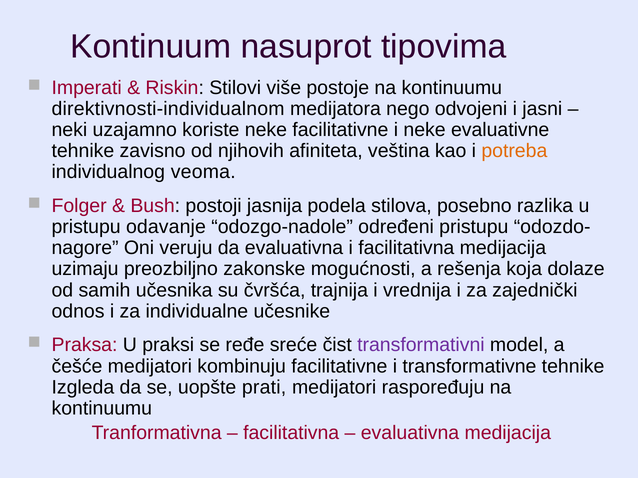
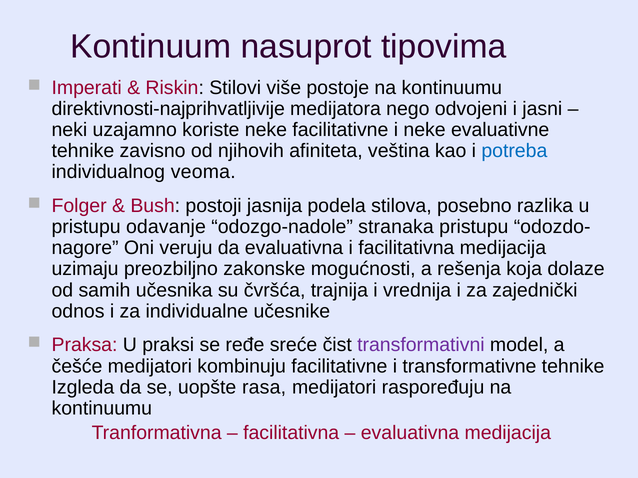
direktivnosti-individualnom: direktivnosti-individualnom -> direktivnosti-najprihvatljivije
potreba colour: orange -> blue
određeni: određeni -> stranaka
prati: prati -> rasa
